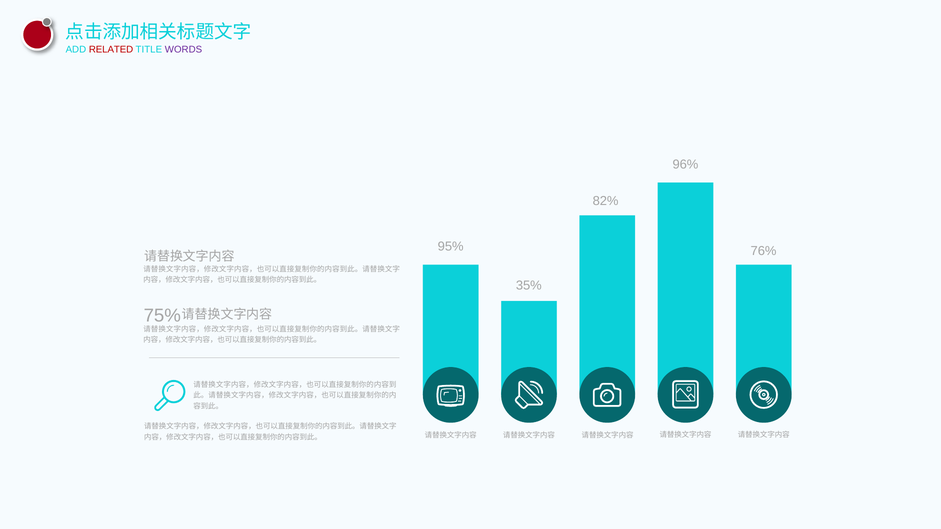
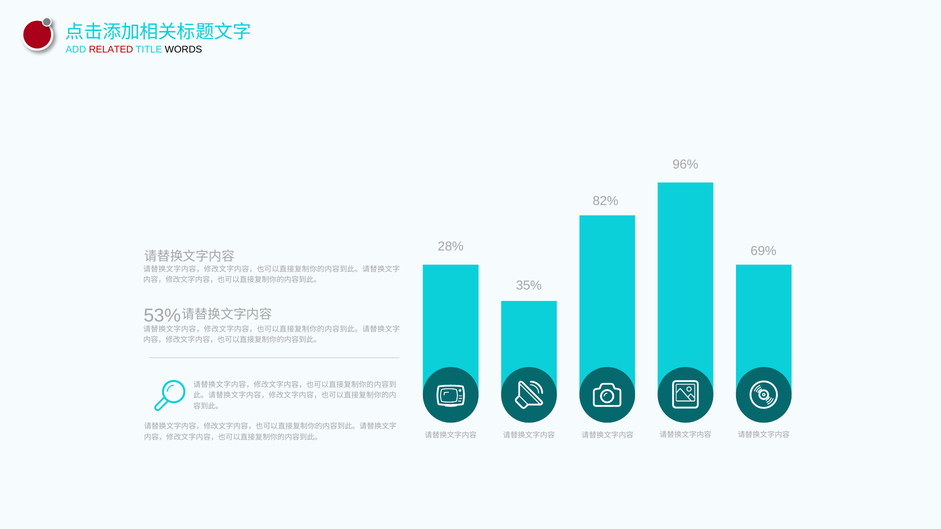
WORDS colour: purple -> black
95%: 95% -> 28%
76%: 76% -> 69%
75%: 75% -> 53%
